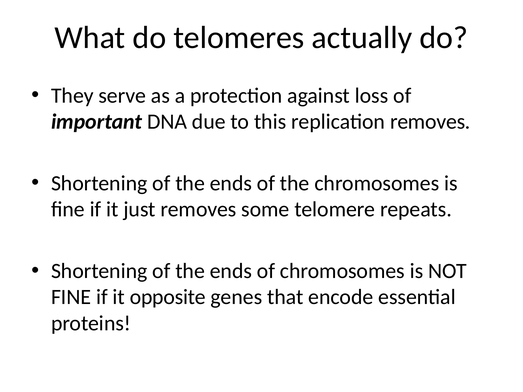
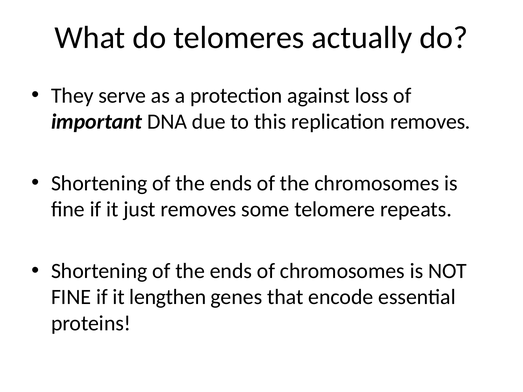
opposite: opposite -> lengthen
